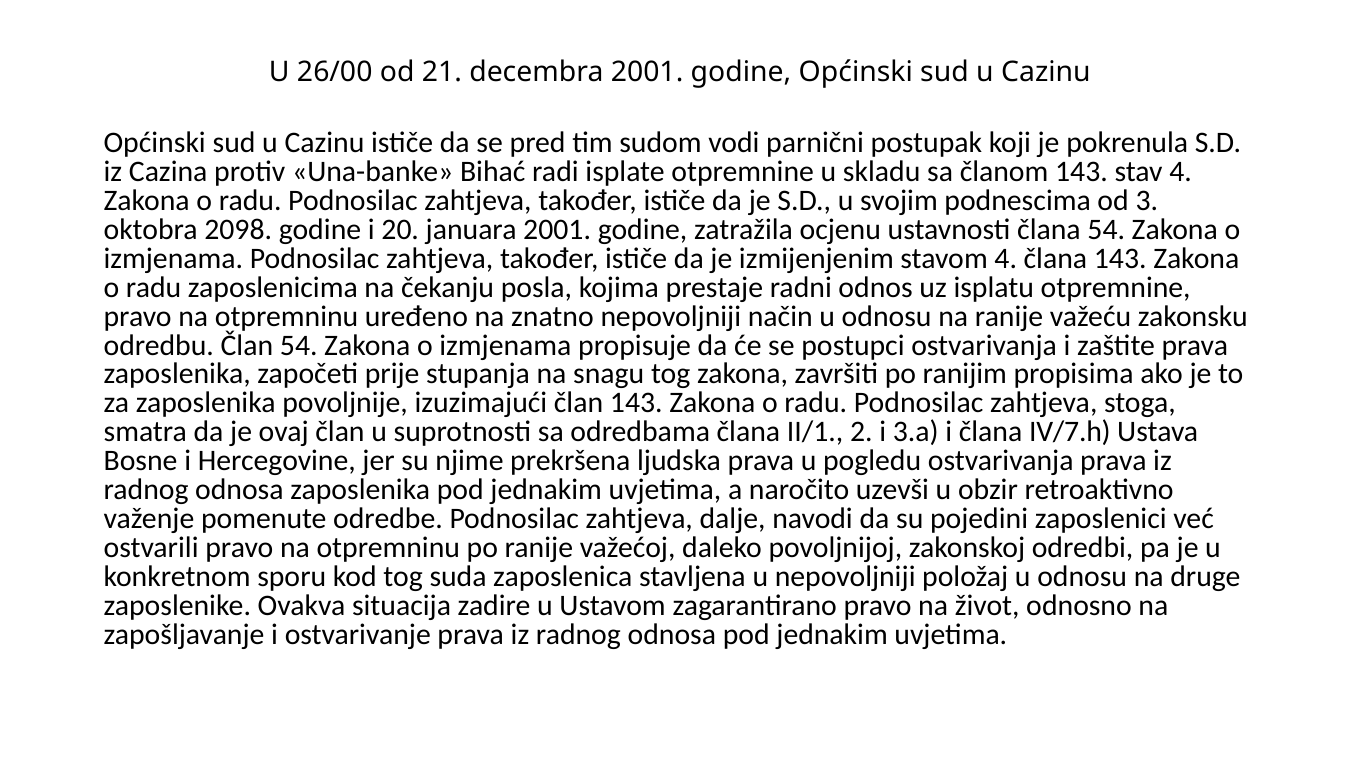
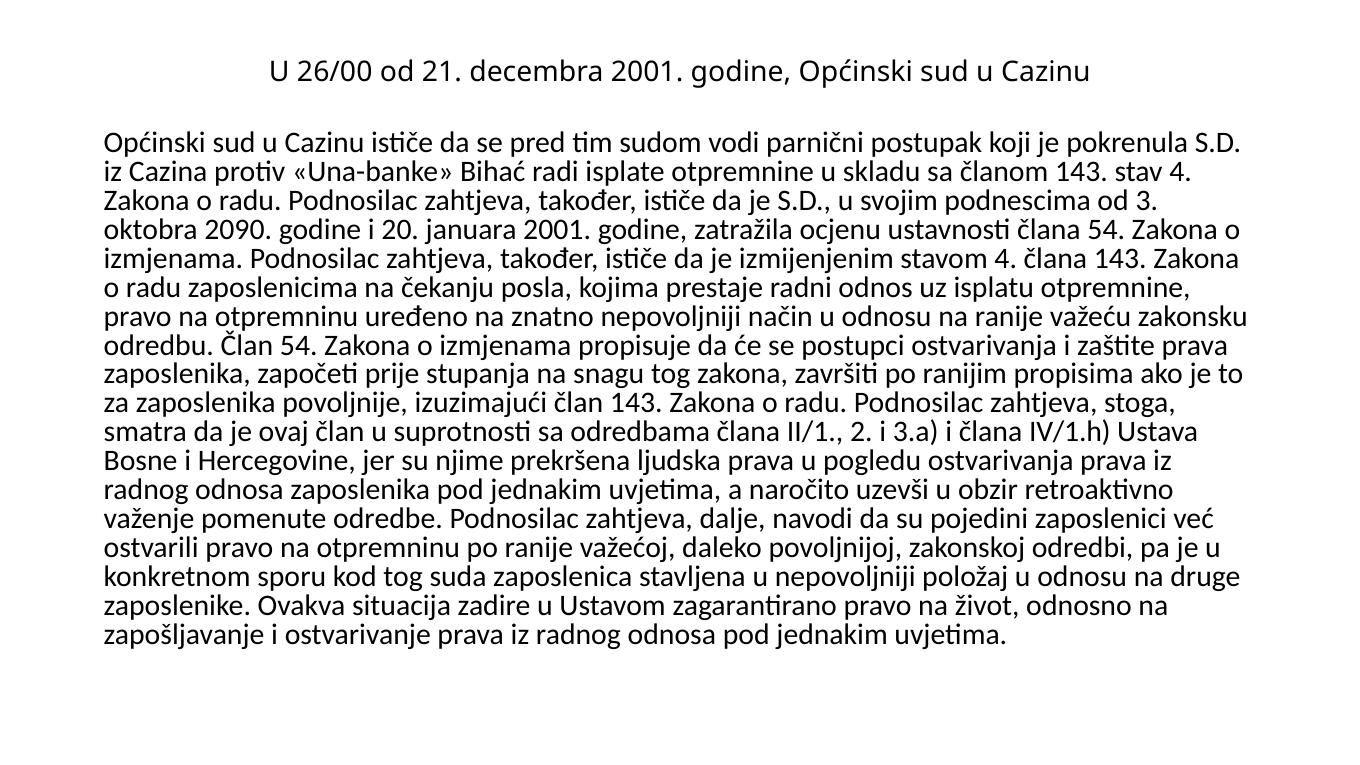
2098: 2098 -> 2090
IV/7.h: IV/7.h -> IV/1.h
